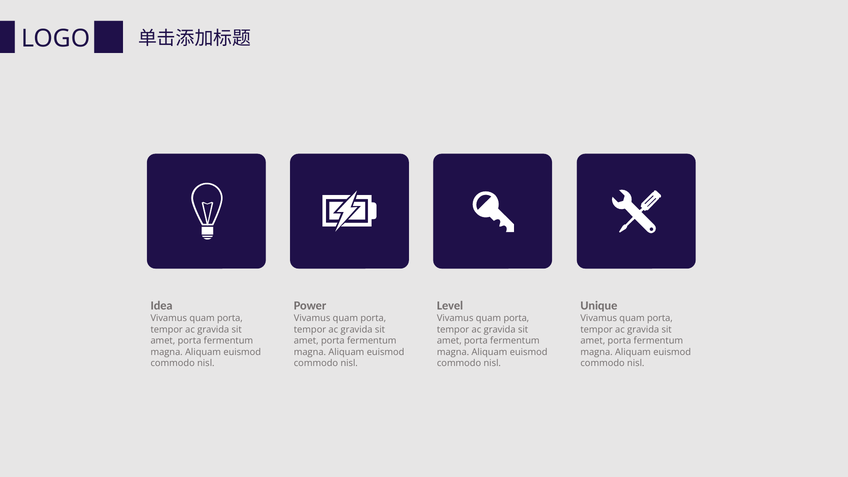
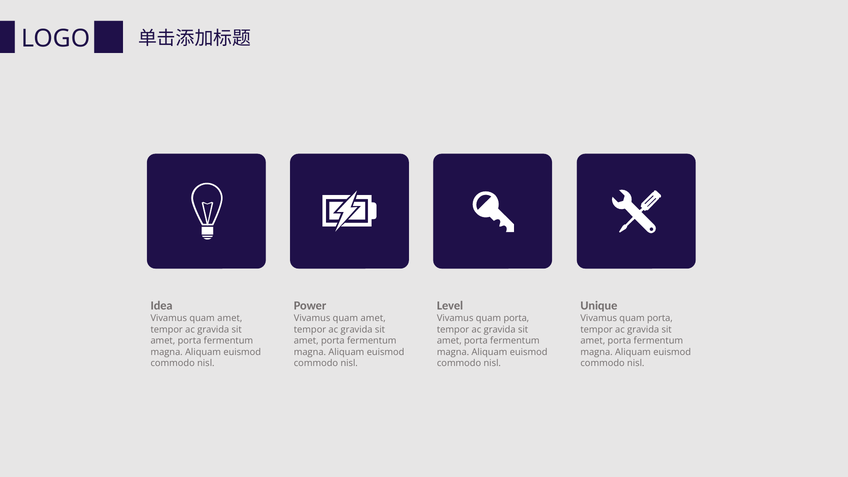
porta at (230, 318): porta -> amet
porta at (373, 318): porta -> amet
